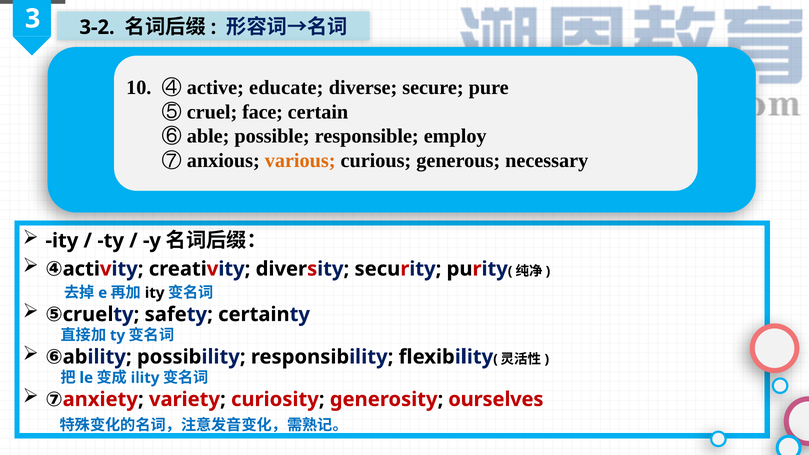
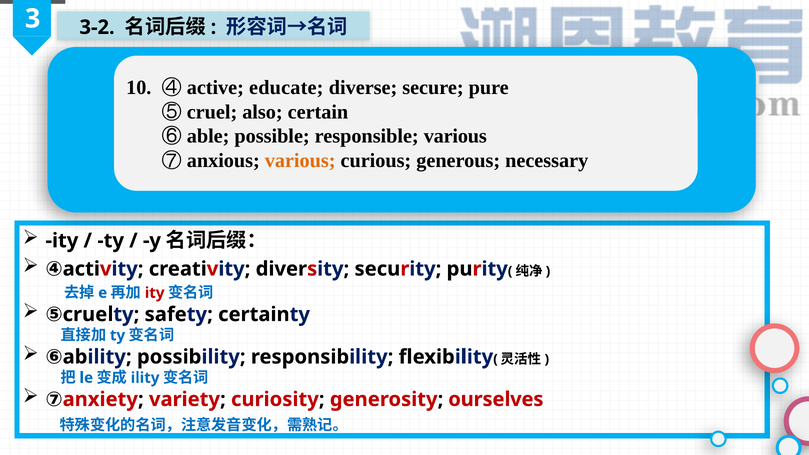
face: face -> also
responsible employ: employ -> various
ity at (155, 293) colour: black -> red
